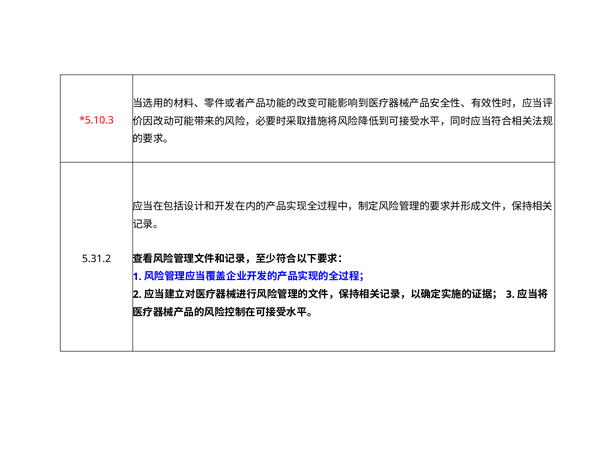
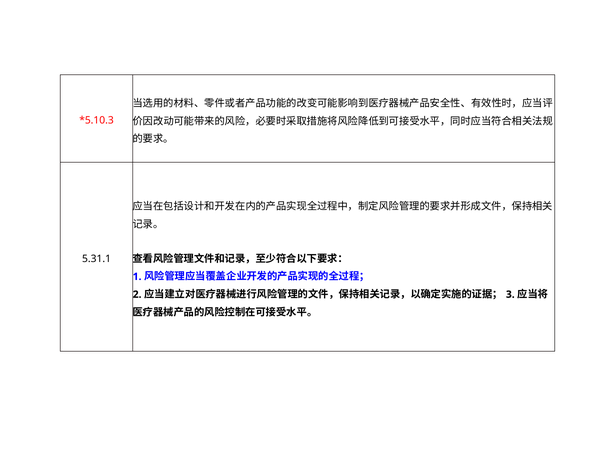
5.31.2: 5.31.2 -> 5.31.1
